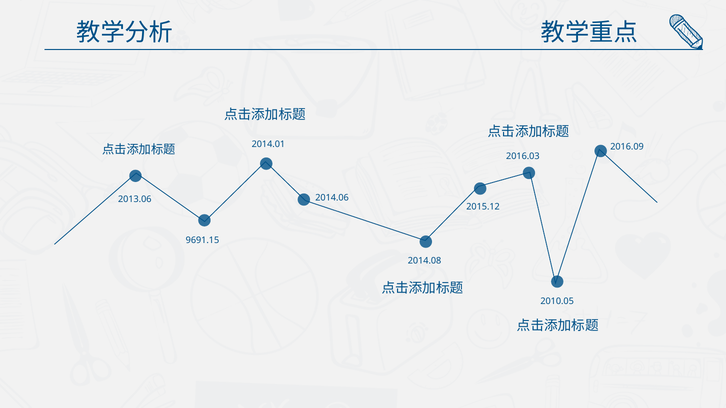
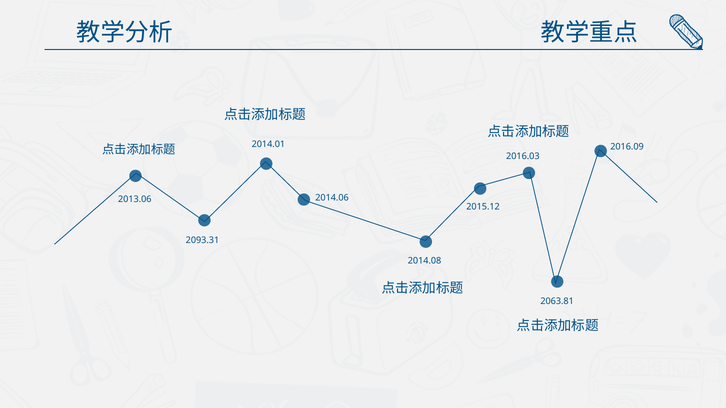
9691.15: 9691.15 -> 2093.31
2010.05: 2010.05 -> 2063.81
